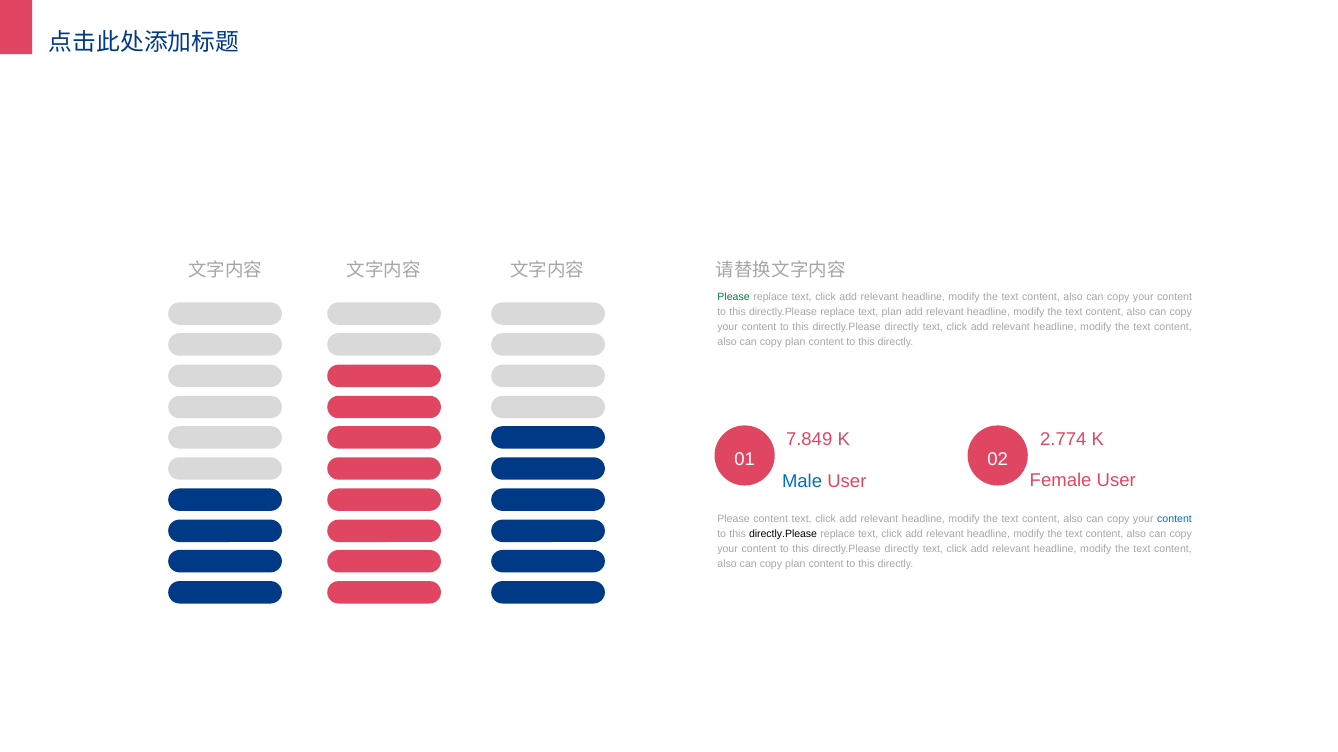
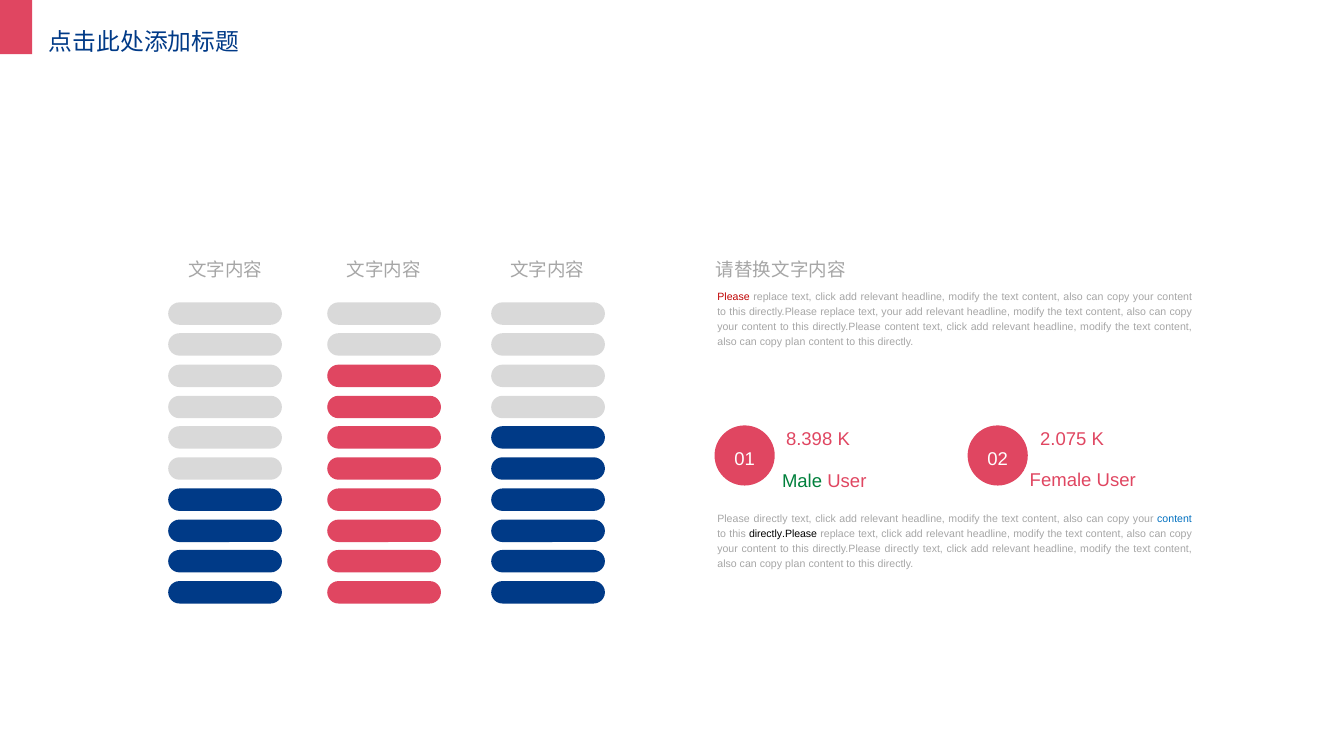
Please at (734, 297) colour: green -> red
text plan: plan -> your
directly at (902, 327): directly -> content
7.849: 7.849 -> 8.398
2.774: 2.774 -> 2.075
Male colour: blue -> green
Please content: content -> directly
